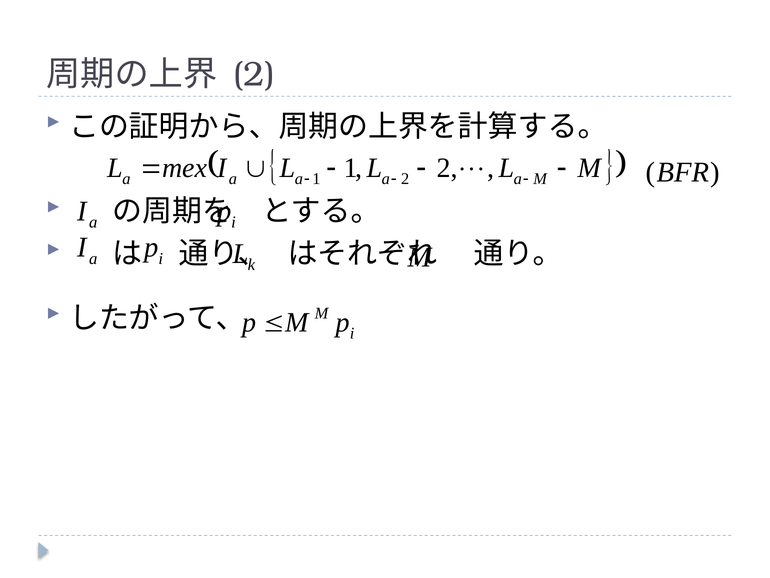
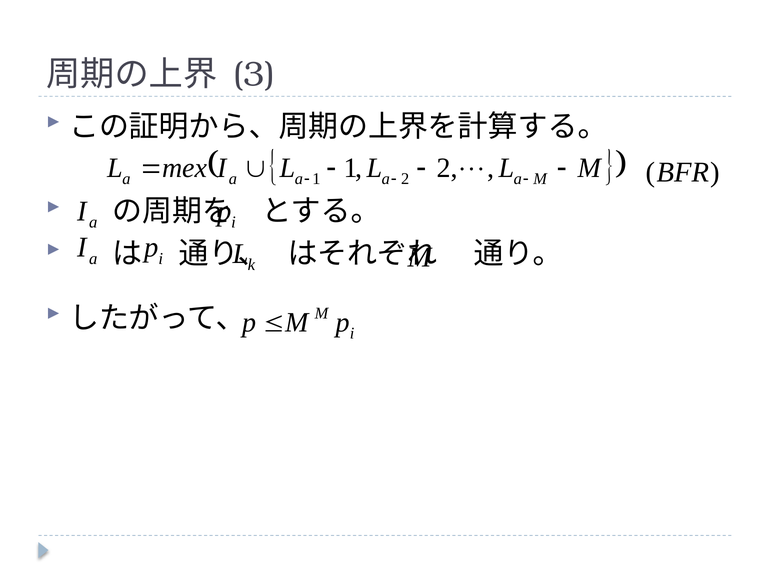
2 at (254, 74): 2 -> 3
